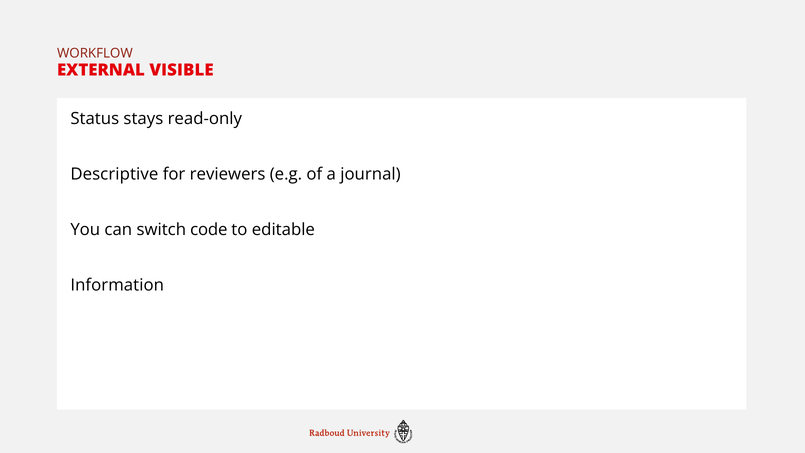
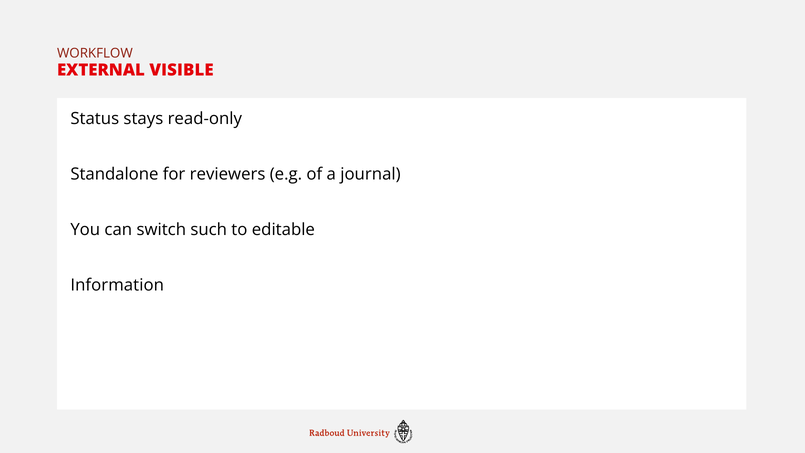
Descriptive: Descriptive -> Standalone
code: code -> such
